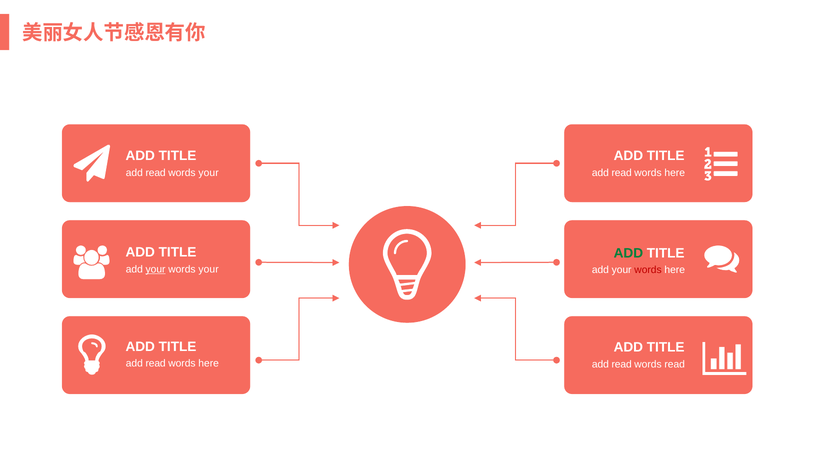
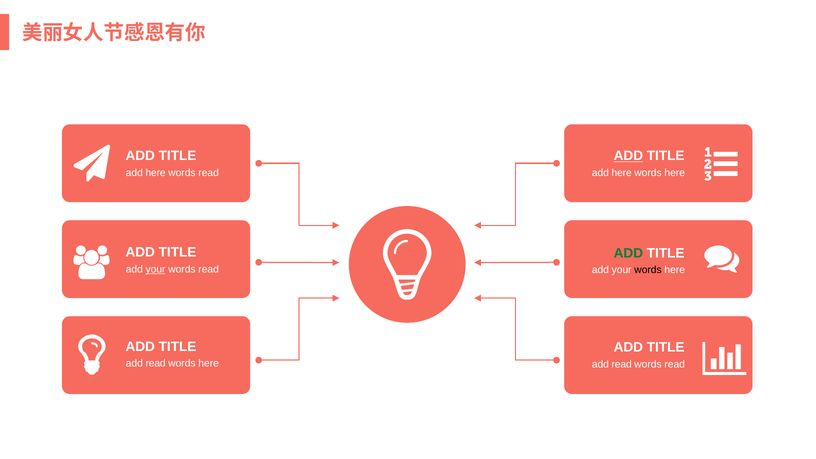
ADD at (628, 156) underline: none -> present
read at (156, 173): read -> here
your at (209, 173): your -> read
read at (622, 173): read -> here
your at (209, 269): your -> read
words at (648, 270) colour: red -> black
